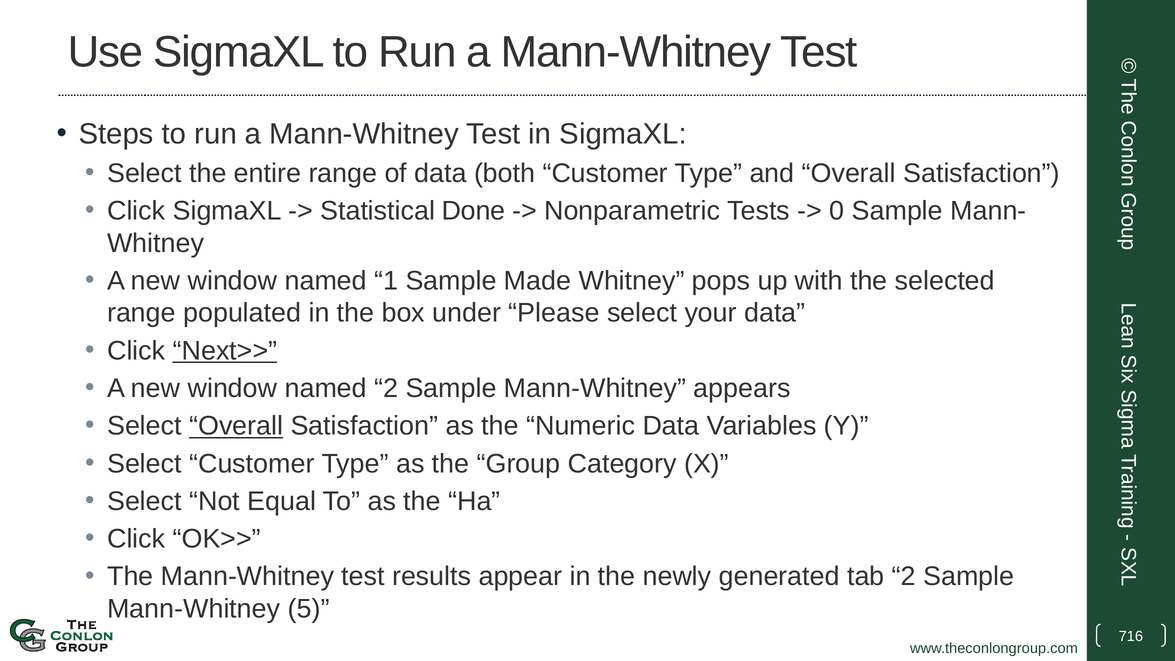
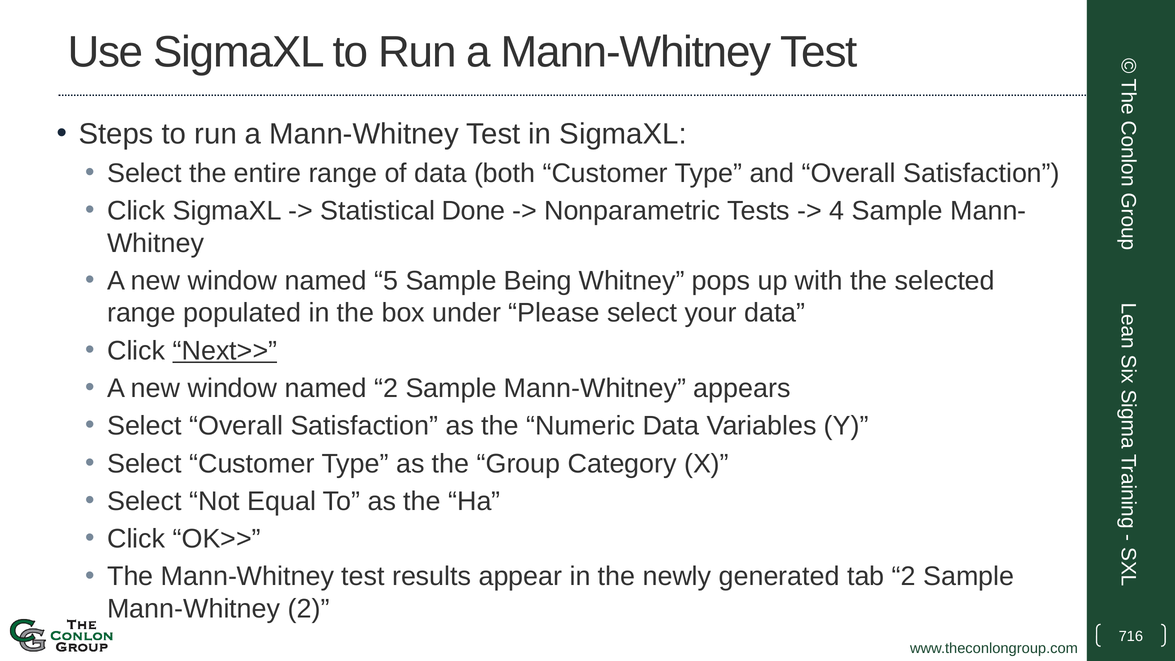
0: 0 -> 4
1: 1 -> 5
Made: Made -> Being
Overall at (236, 426) underline: present -> none
Mann-Whitney 5: 5 -> 2
